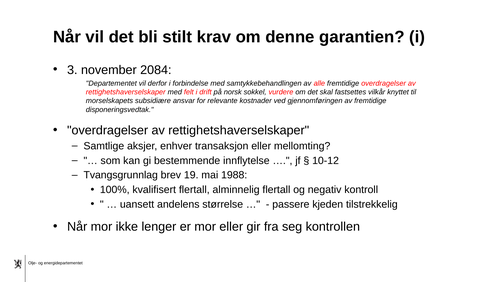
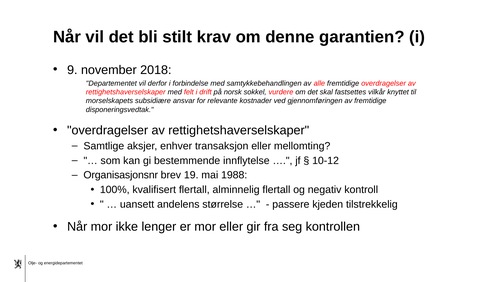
3: 3 -> 9
2084: 2084 -> 2018
Tvangsgrunnlag: Tvangsgrunnlag -> Organisasjonsnr
